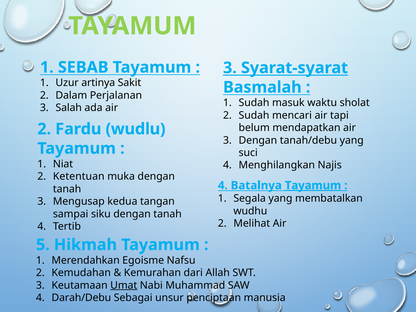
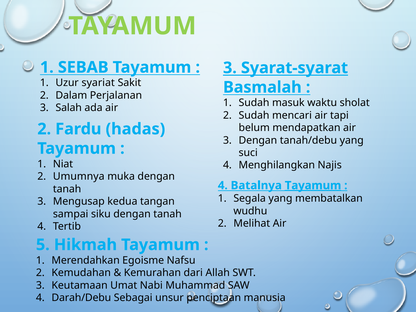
artinya: artinya -> syariat
wudlu: wudlu -> hadas
Ketentuan: Ketentuan -> Umumnya
Umat underline: present -> none
